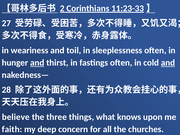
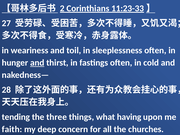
and at (168, 63) underline: present -> none
believe: believe -> tending
knows: knows -> having
